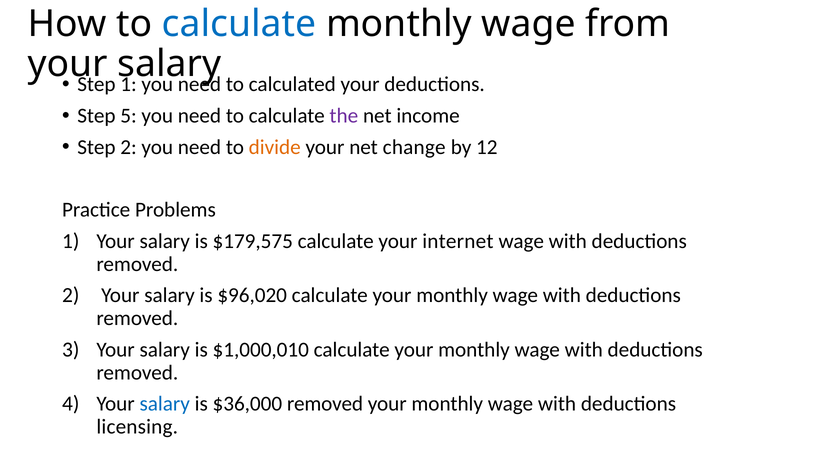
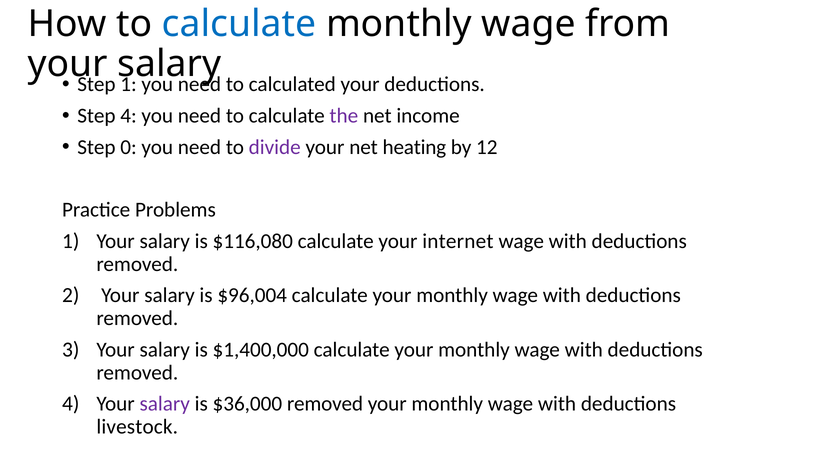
Step 5: 5 -> 4
Step 2: 2 -> 0
divide colour: orange -> purple
change: change -> heating
$179,575: $179,575 -> $116,080
$96,020: $96,020 -> $96,004
$1,000,010: $1,000,010 -> $1,400,000
salary at (165, 404) colour: blue -> purple
licensing: licensing -> livestock
